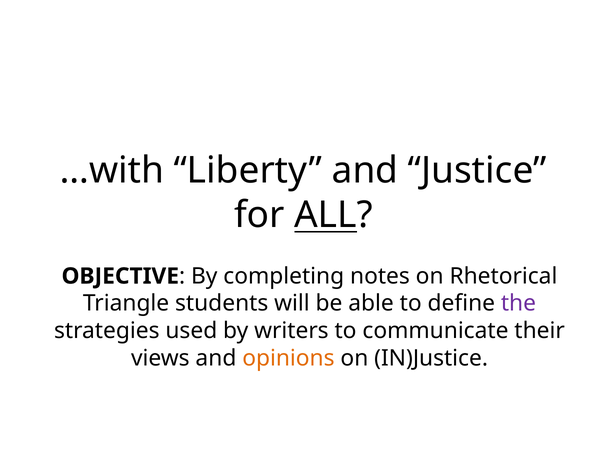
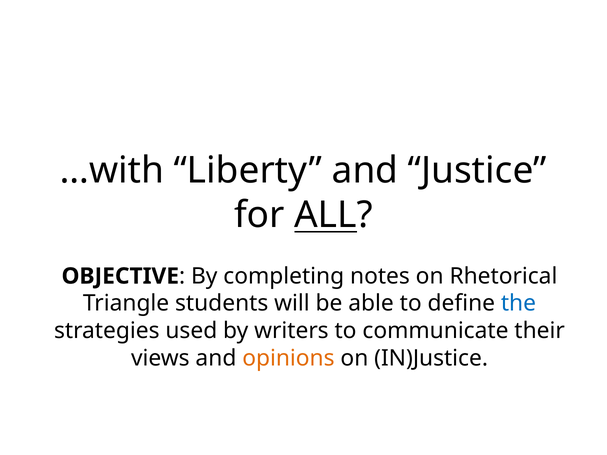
the colour: purple -> blue
